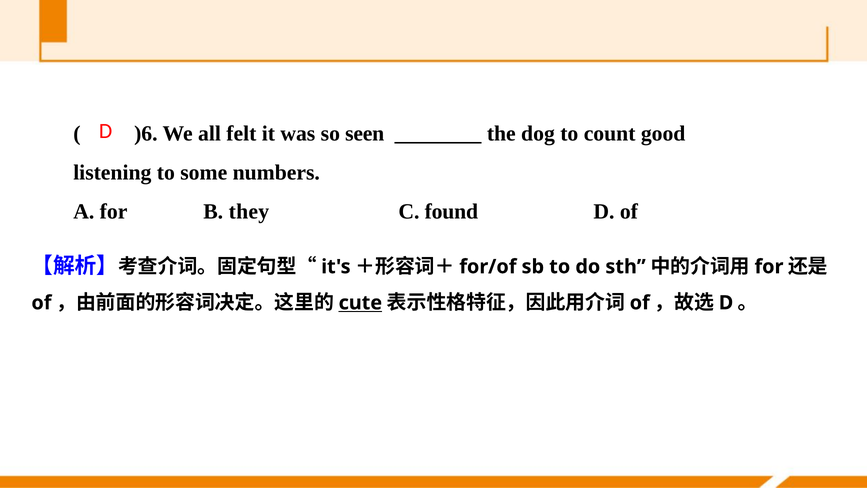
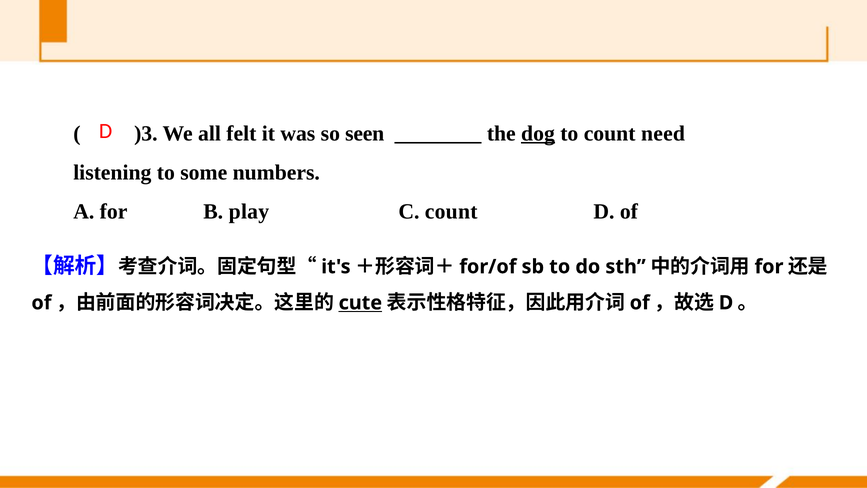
)6: )6 -> )3
dog underline: none -> present
good: good -> need
they: they -> play
C found: found -> count
